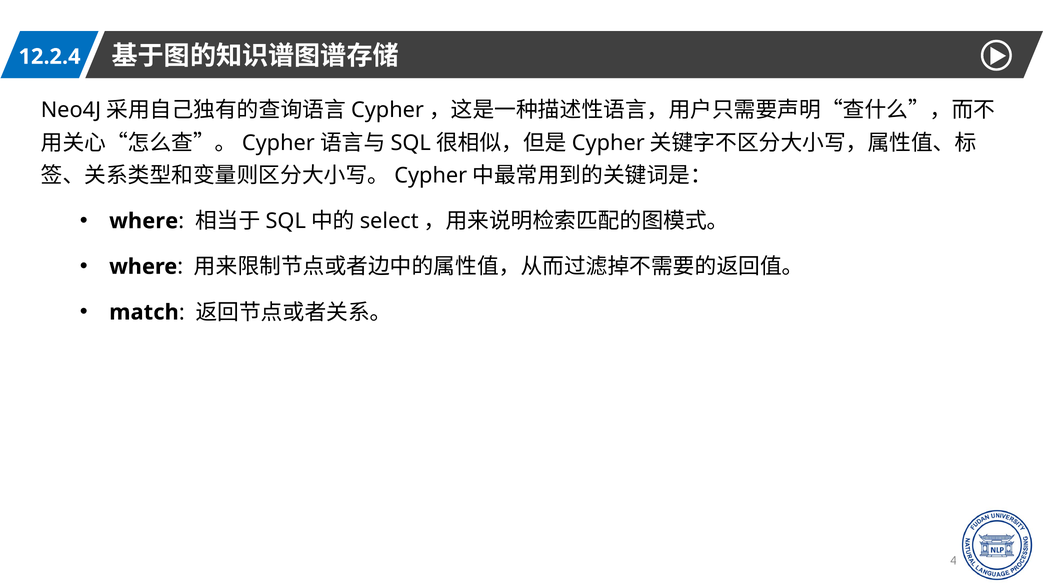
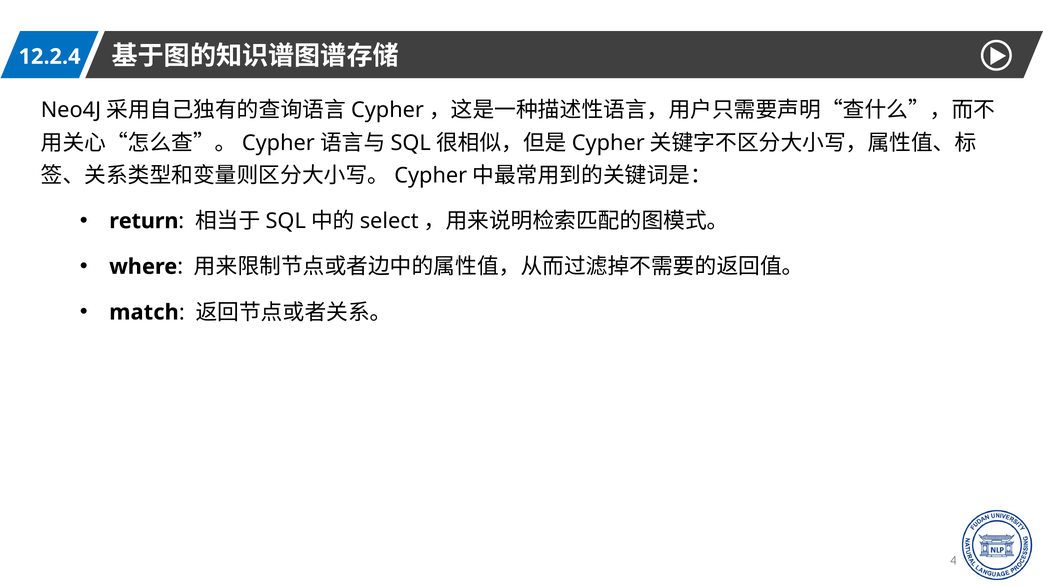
where at (144, 221): where -> return
